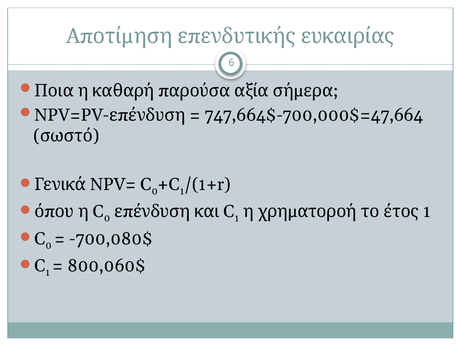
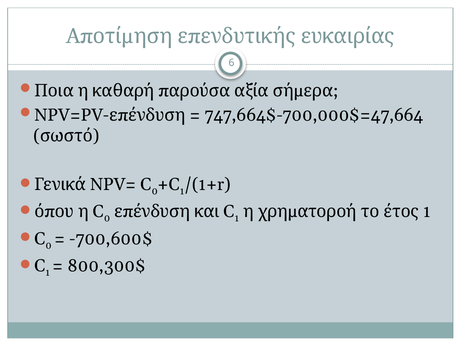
-700,080$: -700,080$ -> -700,600$
800,060$: 800,060$ -> 800,300$
